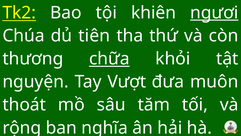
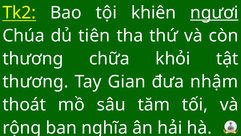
chữa underline: present -> none
nguyện at (36, 82): nguyện -> thương
Vượt: Vượt -> Gian
muôn: muôn -> nhậm
